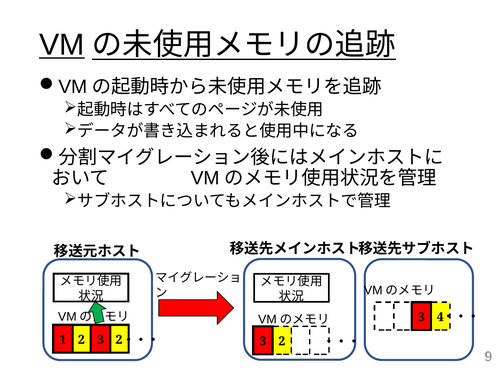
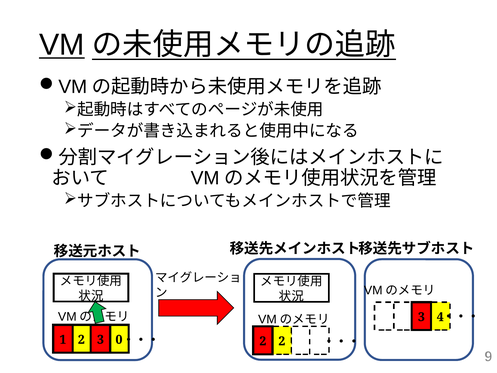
2 2: 2 -> 0
3 at (263, 341): 3 -> 2
